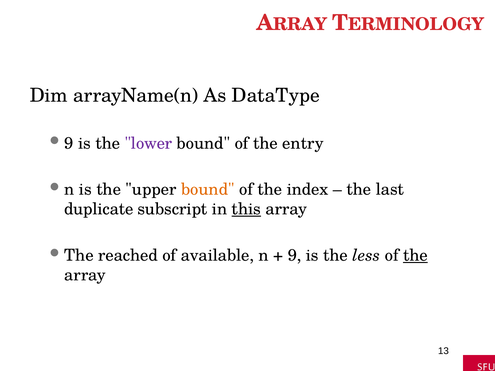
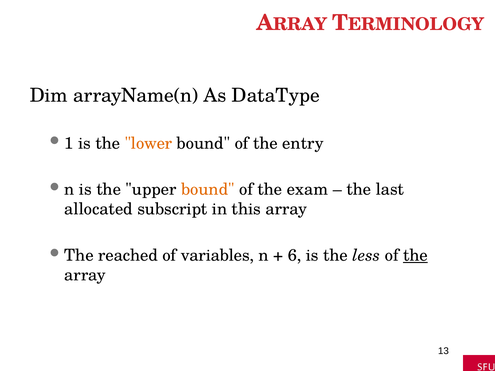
9 at (69, 143): 9 -> 1
lower colour: purple -> orange
index: index -> exam
duplicate: duplicate -> allocated
this underline: present -> none
available: available -> variables
9 at (295, 256): 9 -> 6
